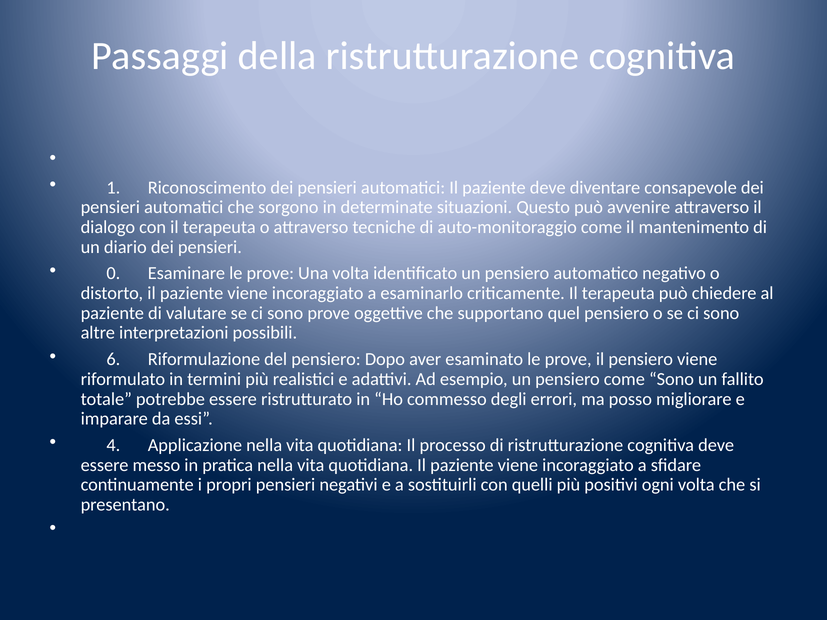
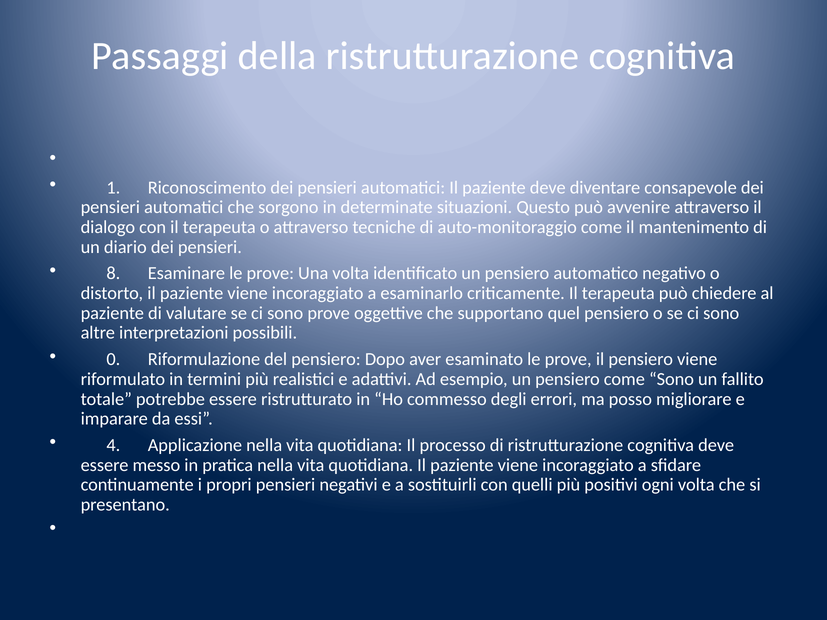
0: 0 -> 8
6: 6 -> 0
